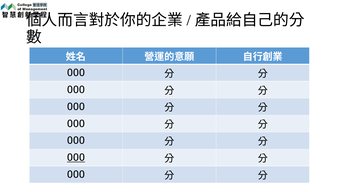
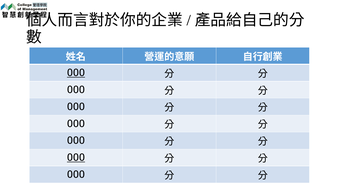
OOO at (76, 73) underline: none -> present
